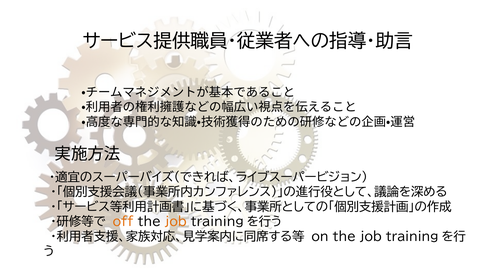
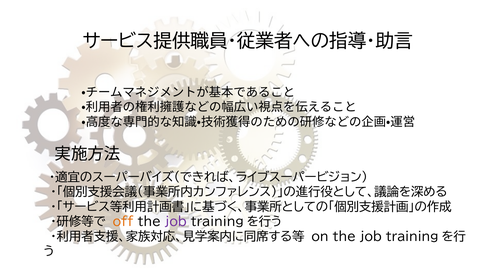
job at (176, 222) colour: orange -> purple
